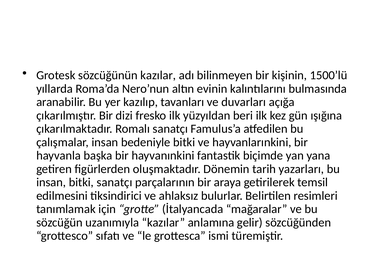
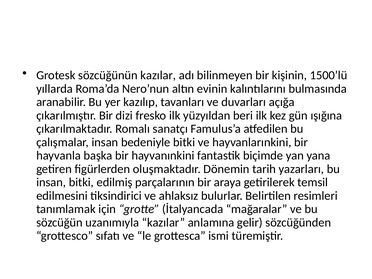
bitki sanatçı: sanatçı -> edilmiş
